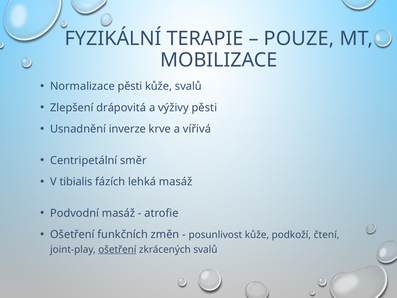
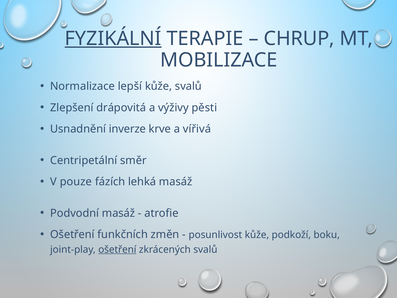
FYZIKÁLNÍ underline: none -> present
POUZE: POUZE -> CHRUP
Normalizace pěsti: pěsti -> lepší
tibialis: tibialis -> pouze
čtení: čtení -> boku
